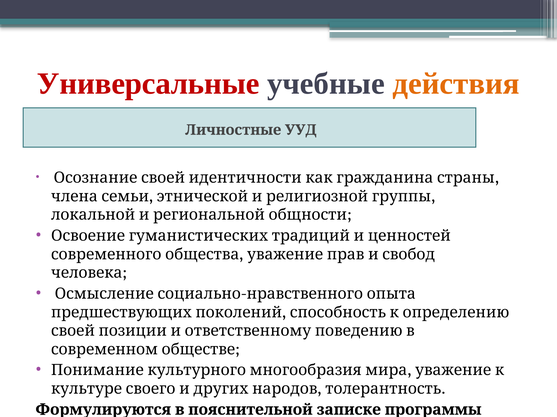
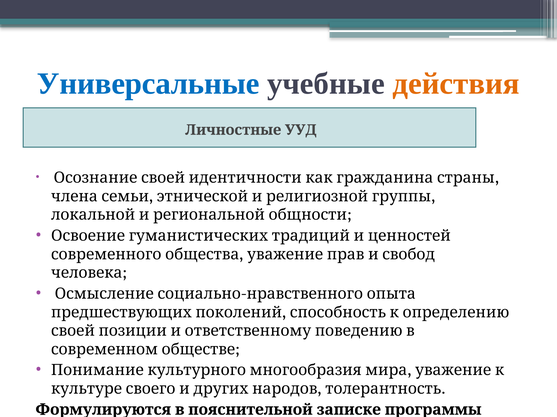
Универсальные colour: red -> blue
